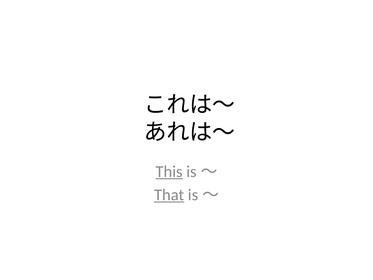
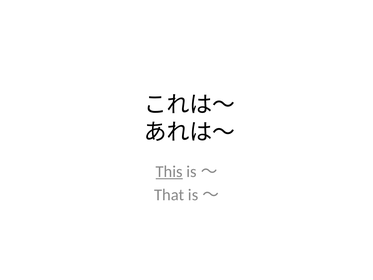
That underline: present -> none
